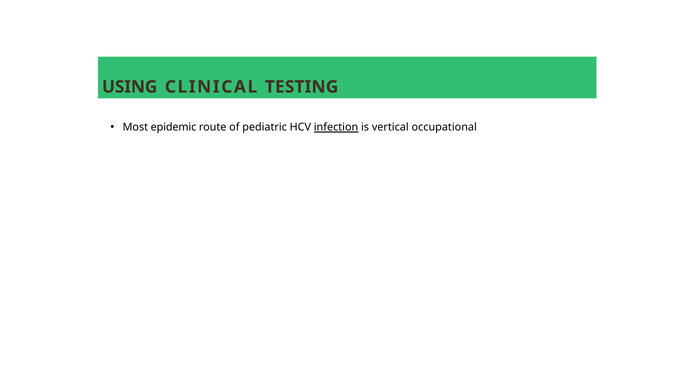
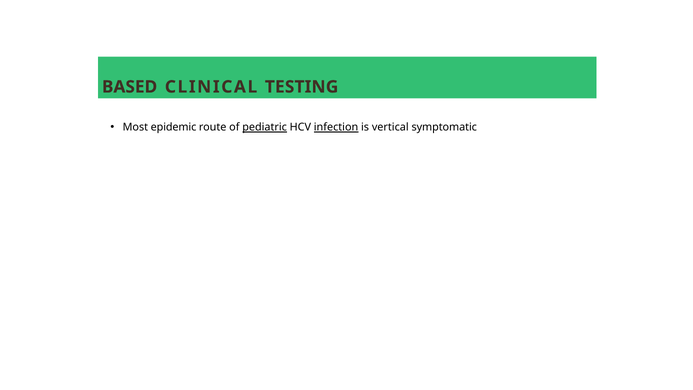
USING: USING -> BASED
pediatric underline: none -> present
occupational: occupational -> symptomatic
